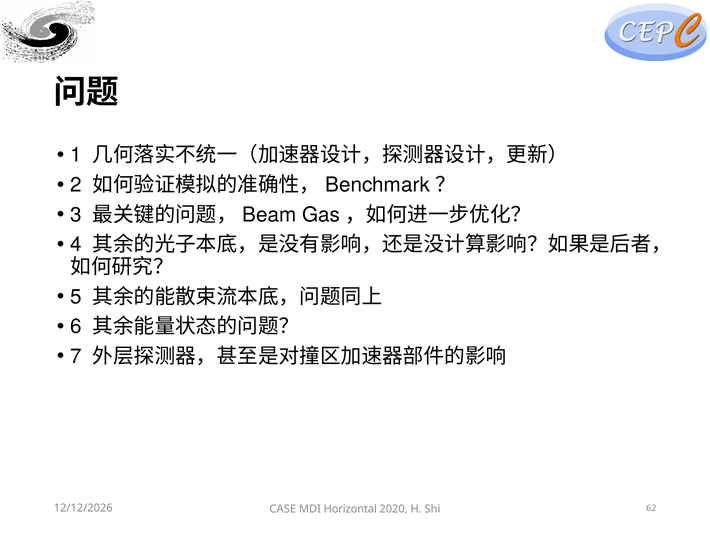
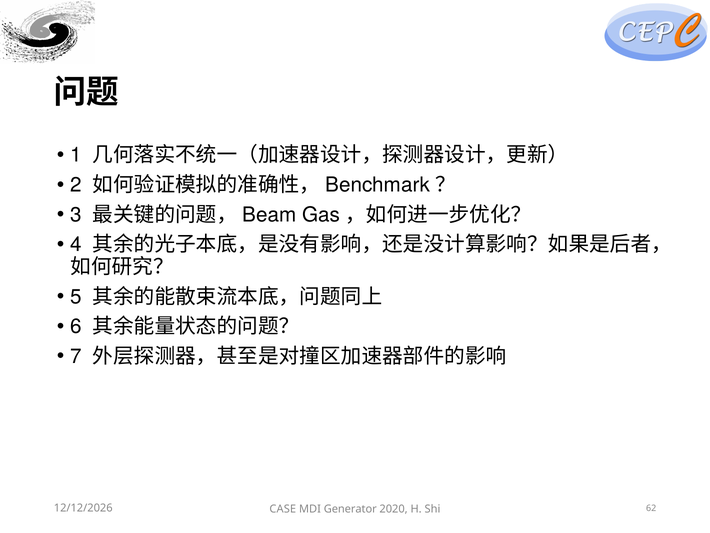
Horizontal: Horizontal -> Generator
